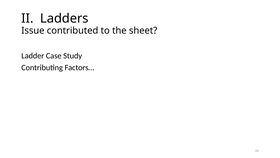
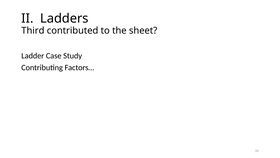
Issue: Issue -> Third
